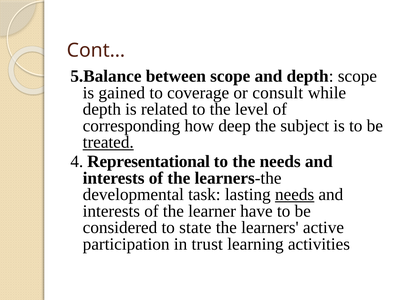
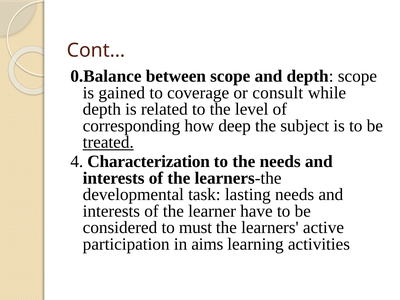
5.Balance: 5.Balance -> 0.Balance
Representational: Representational -> Characterization
needs at (295, 195) underline: present -> none
state: state -> must
trust: trust -> aims
